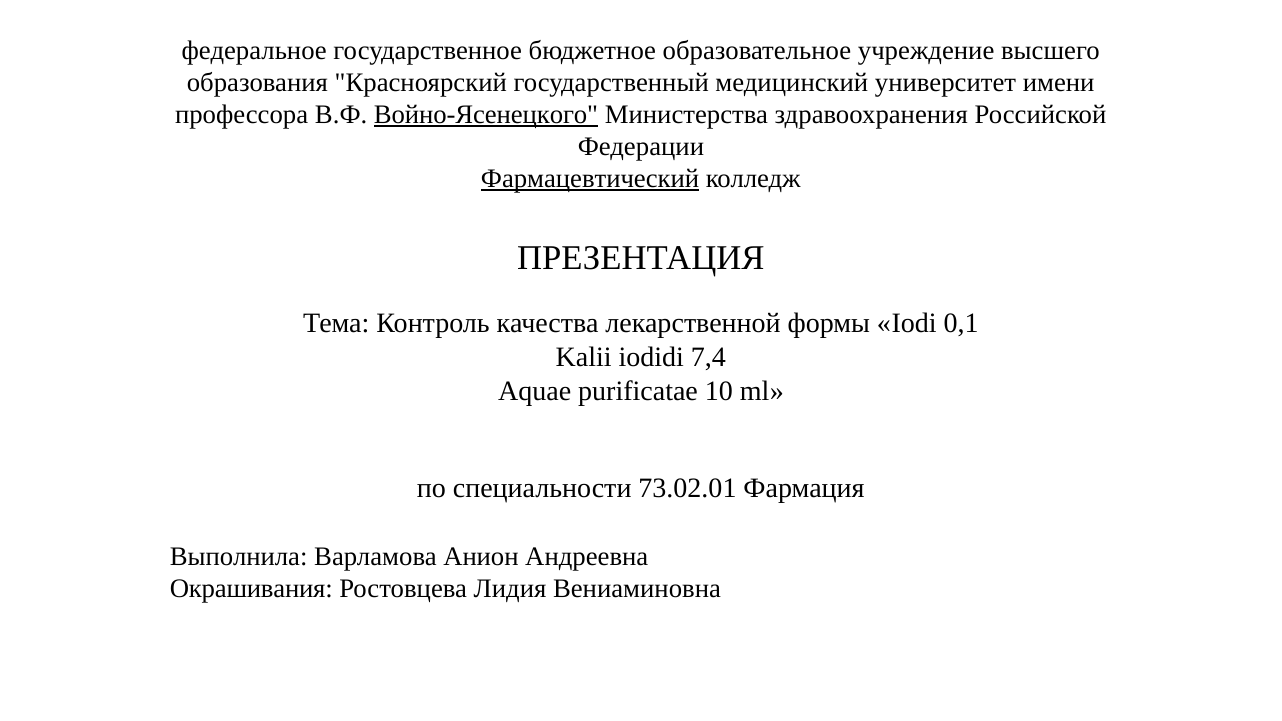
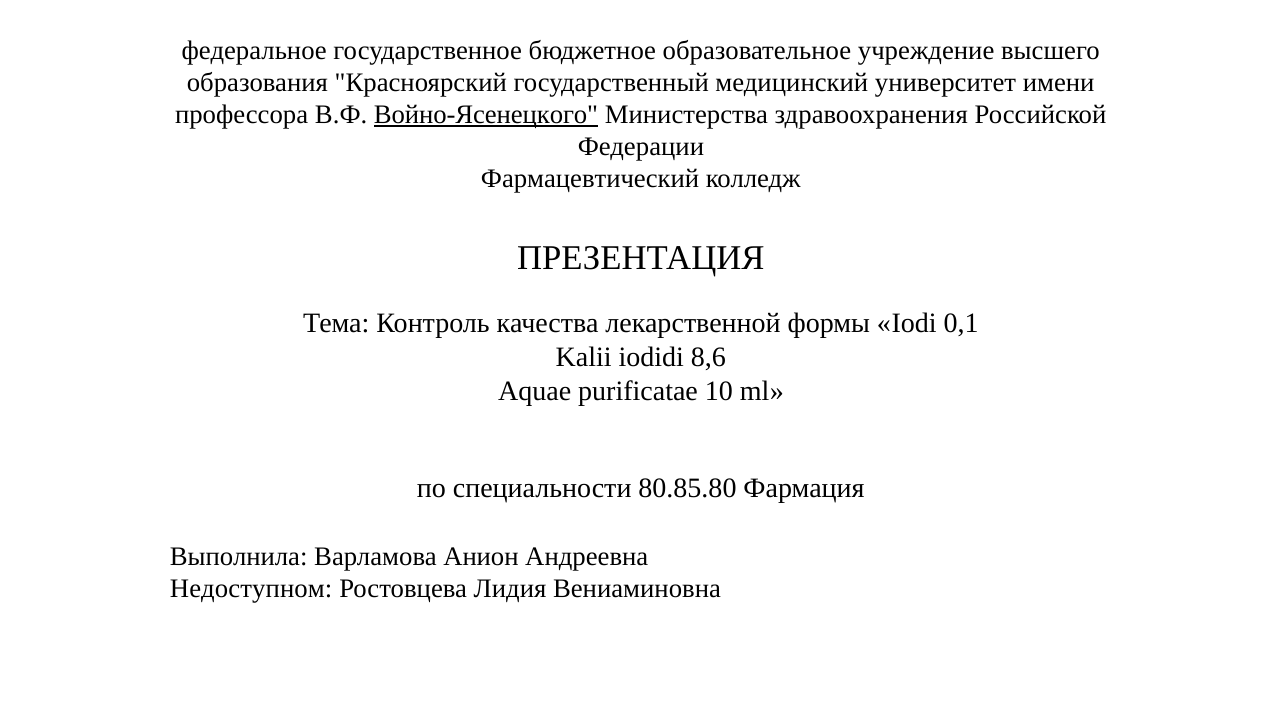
Фармацевтический underline: present -> none
7,4: 7,4 -> 8,6
73.02.01: 73.02.01 -> 80.85.80
Окрашивания: Окрашивания -> Недоступном
